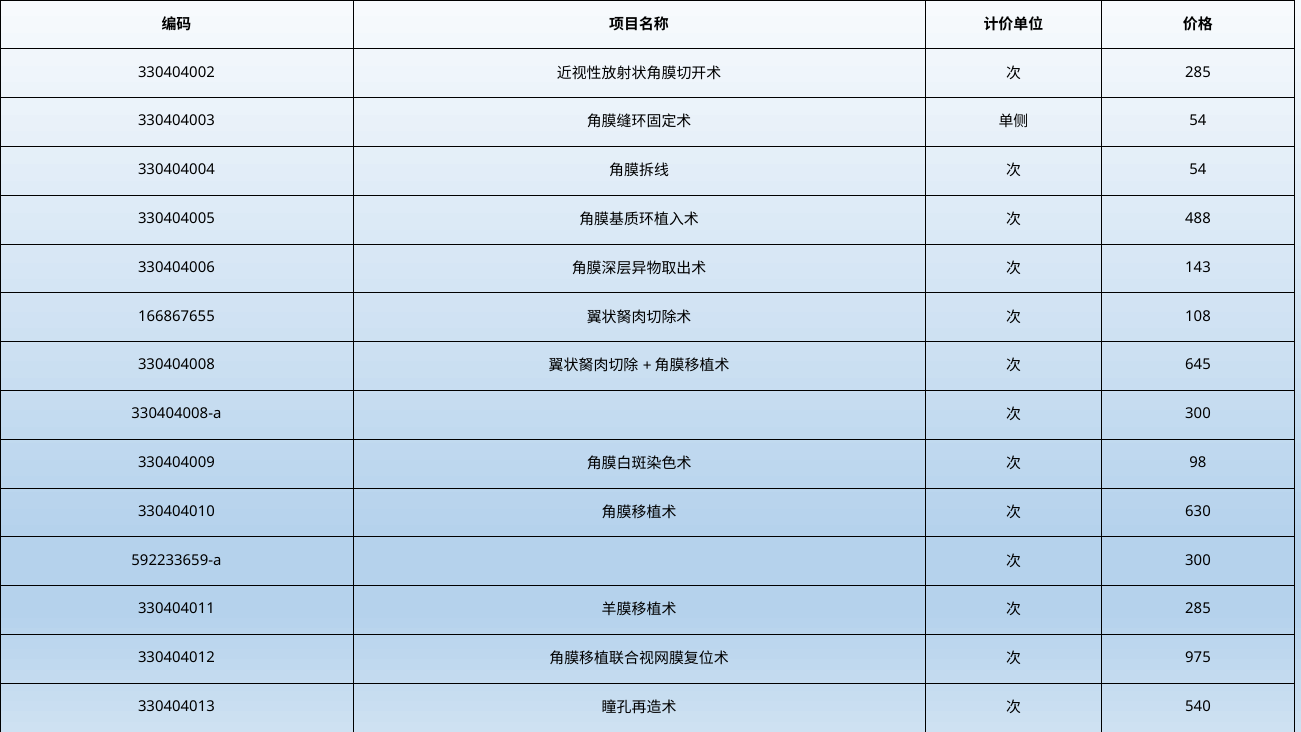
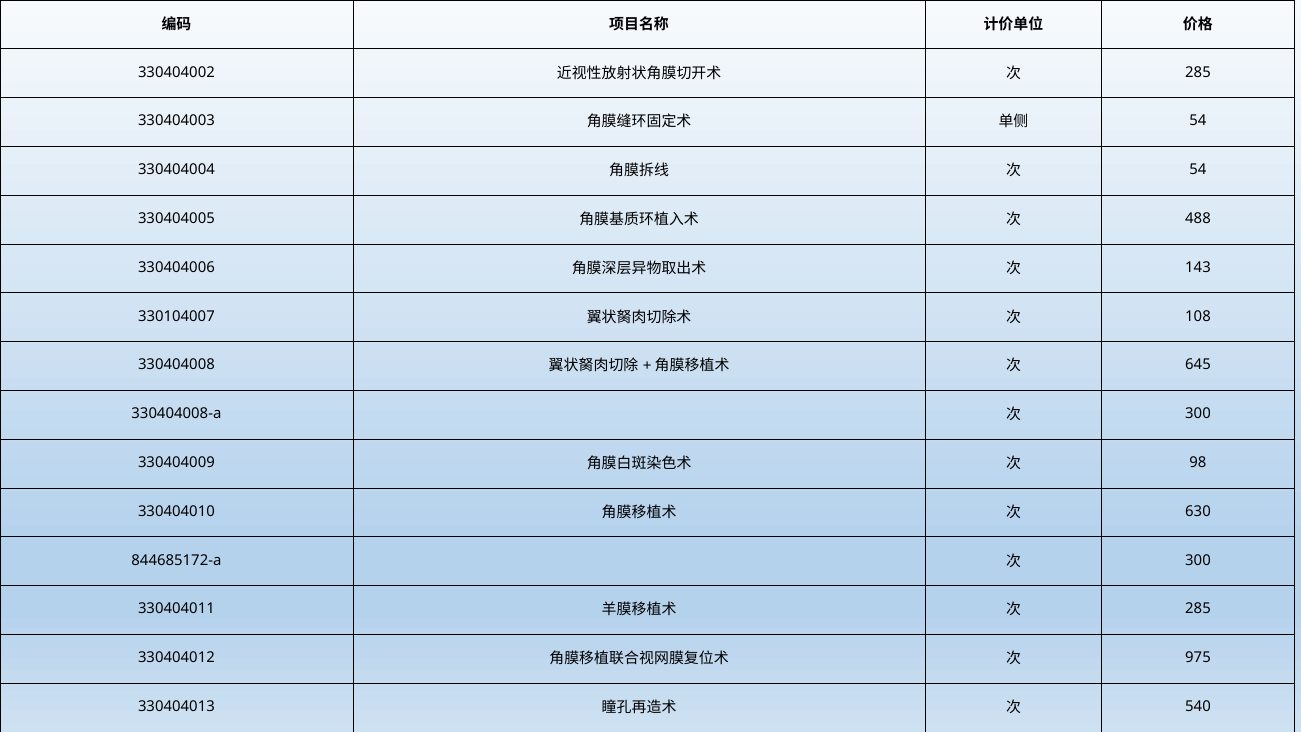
166867655: 166867655 -> 330104007
592233659-a: 592233659-a -> 844685172-a
